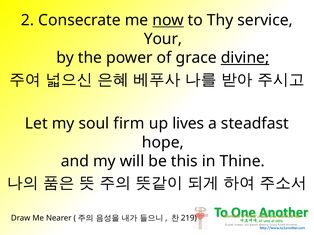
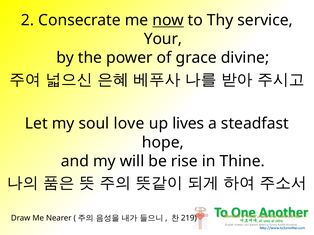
divine underline: present -> none
firm: firm -> love
this: this -> rise
